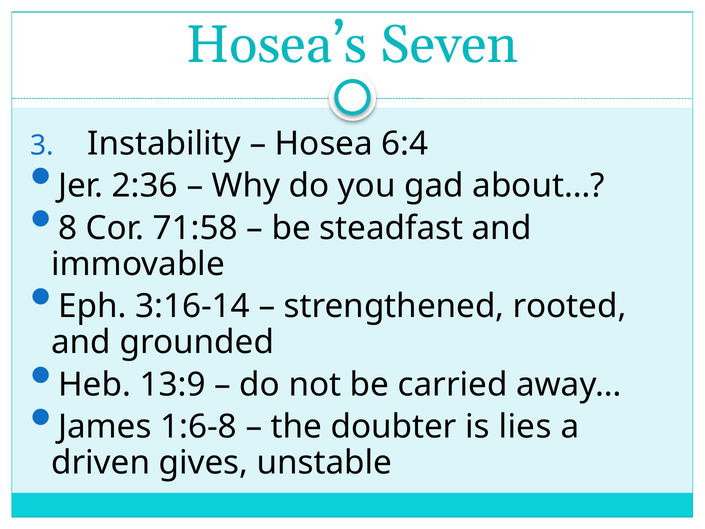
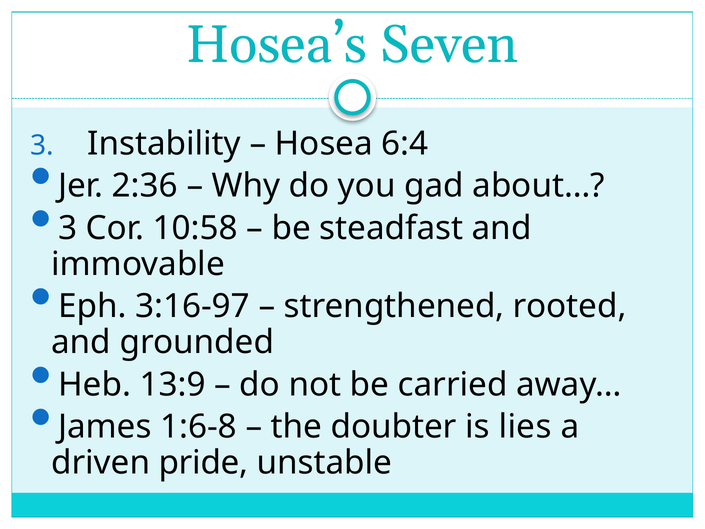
8 at (68, 228): 8 -> 3
71:58: 71:58 -> 10:58
3:16-14: 3:16-14 -> 3:16-97
gives: gives -> pride
